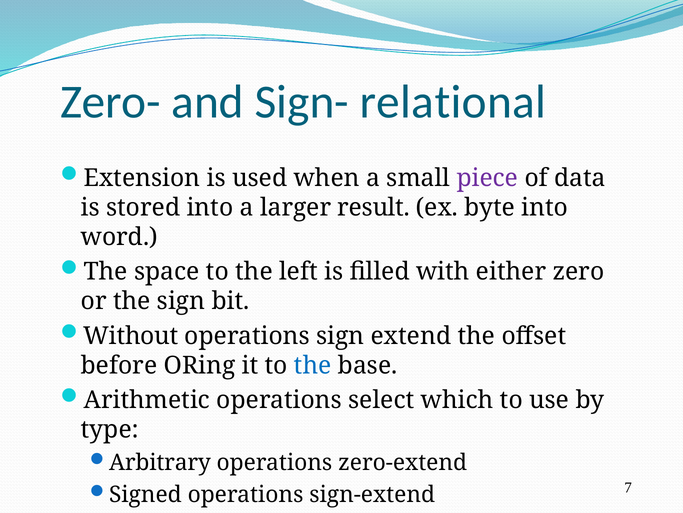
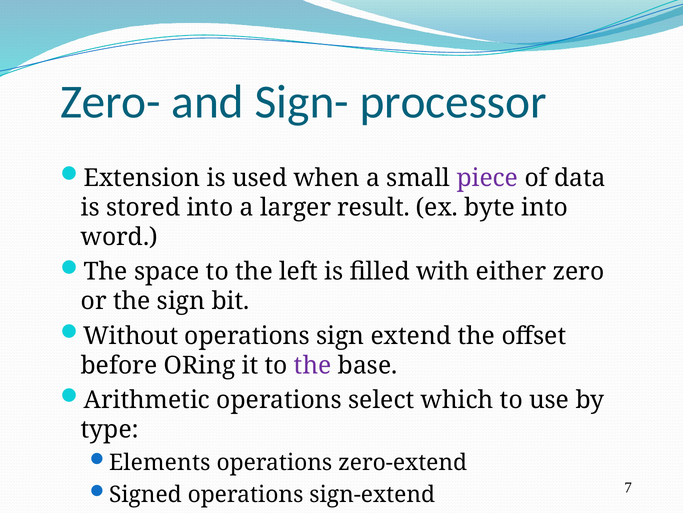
relational: relational -> processor
the at (313, 365) colour: blue -> purple
Arbitrary: Arbitrary -> Elements
